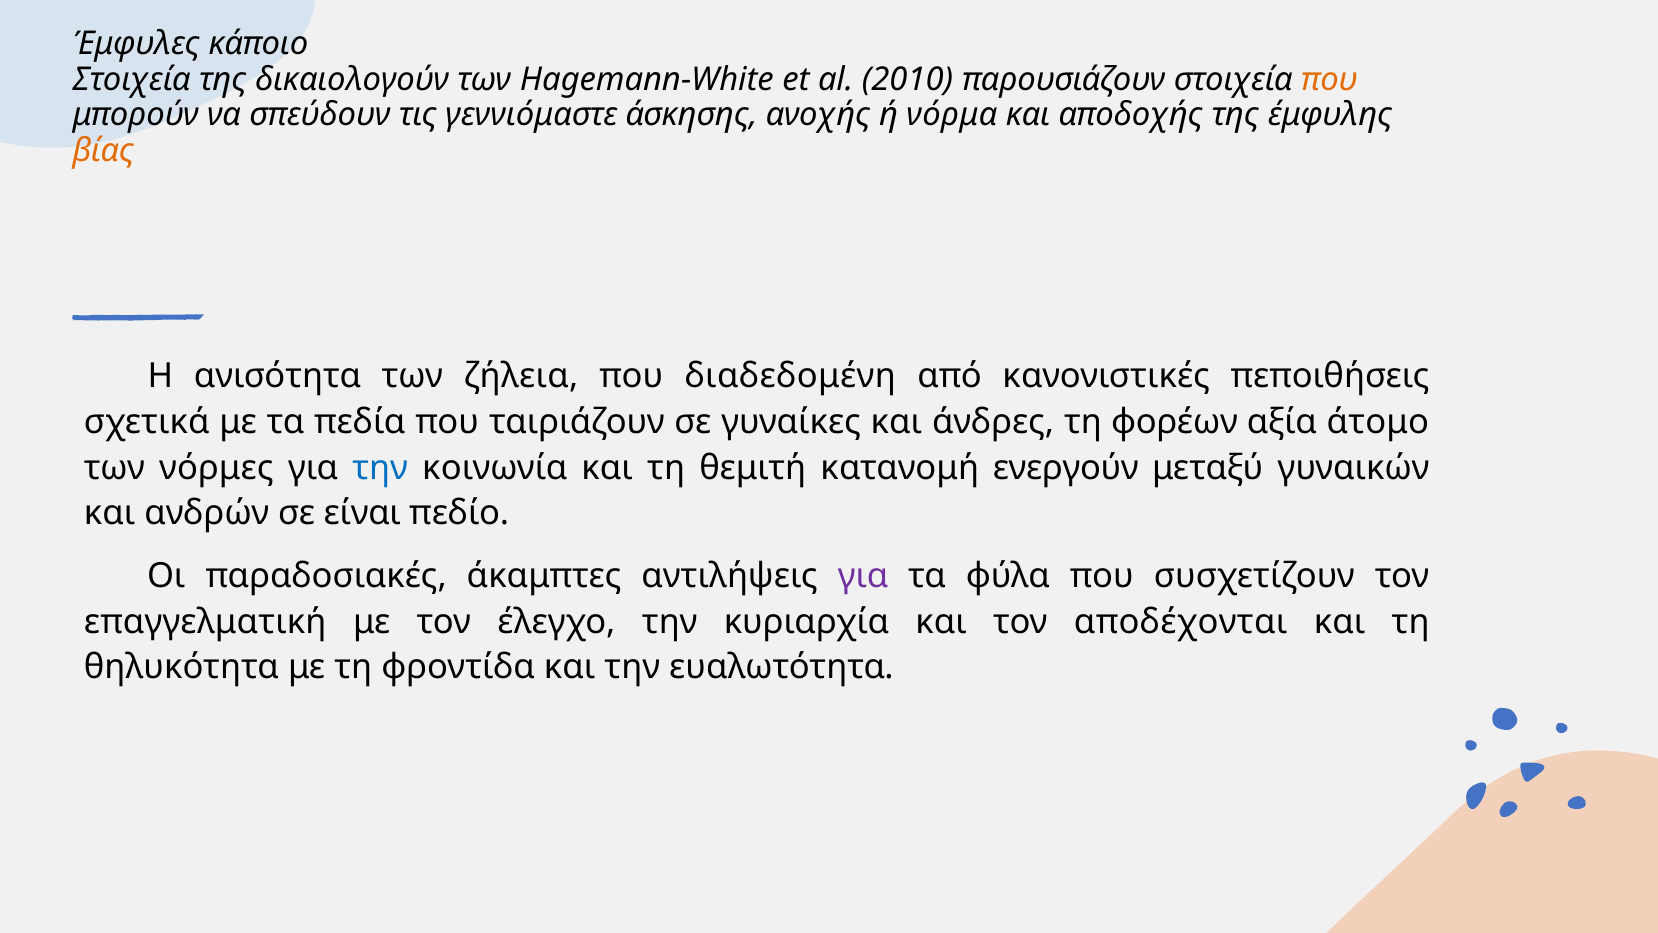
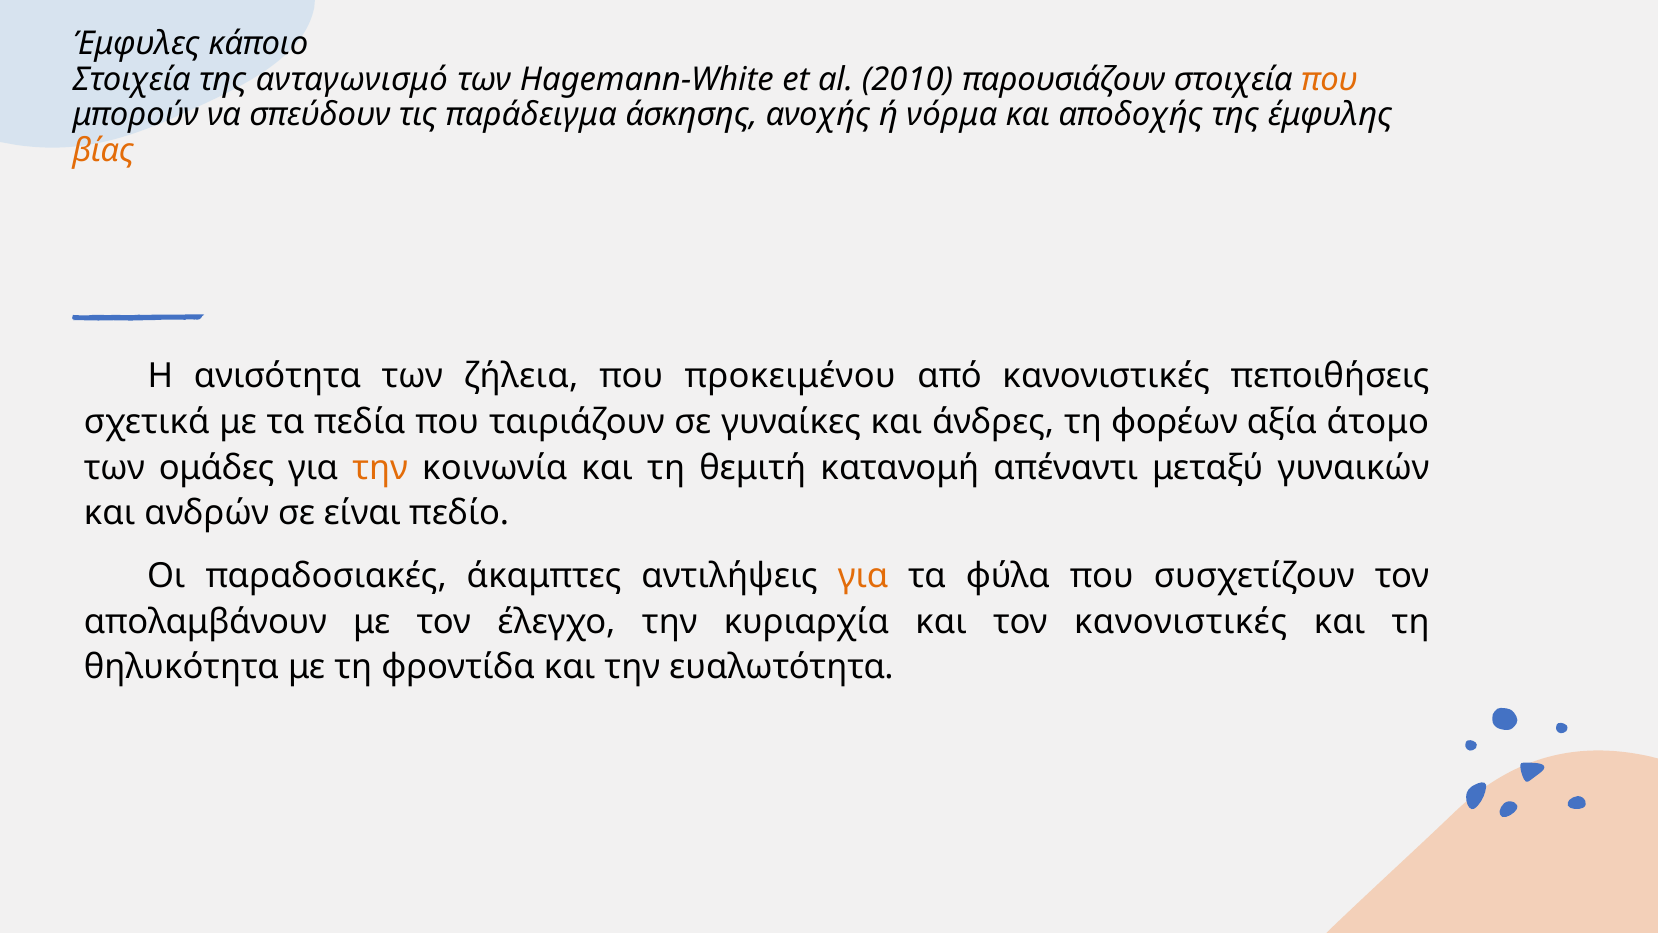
δικαιολογούν: δικαιολογούν -> ανταγωνισμό
γεννιόμαστε: γεννιόμαστε -> παράδειγμα
διαδεδομένη: διαδεδομένη -> προκειμένου
νόρμες: νόρμες -> ομάδες
την at (380, 468) colour: blue -> orange
ενεργούν: ενεργούν -> απέναντι
για at (863, 576) colour: purple -> orange
επαγγελματική: επαγγελματική -> απολαμβάνουν
τον αποδέχονται: αποδέχονται -> κανονιστικές
